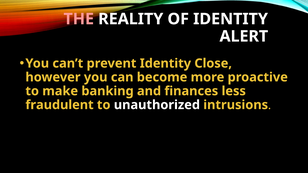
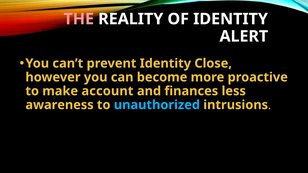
banking: banking -> account
fraudulent: fraudulent -> awareness
unauthorized colour: white -> light blue
